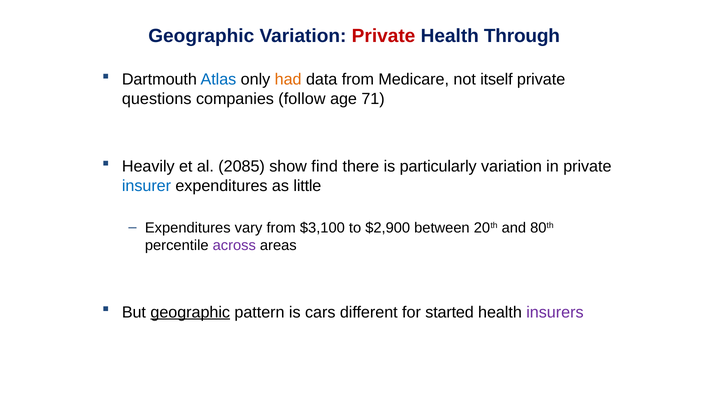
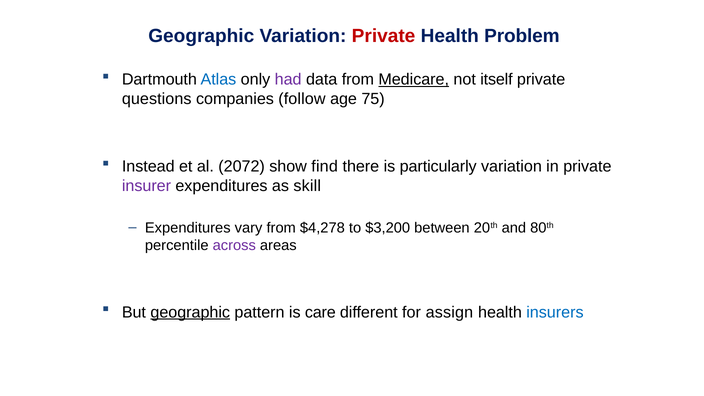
Through: Through -> Problem
had colour: orange -> purple
Medicare underline: none -> present
71: 71 -> 75
Heavily: Heavily -> Instead
2085: 2085 -> 2072
insurer colour: blue -> purple
little: little -> skill
$3,100: $3,100 -> $4,278
$2,900: $2,900 -> $3,200
cars: cars -> care
started: started -> assign
insurers colour: purple -> blue
